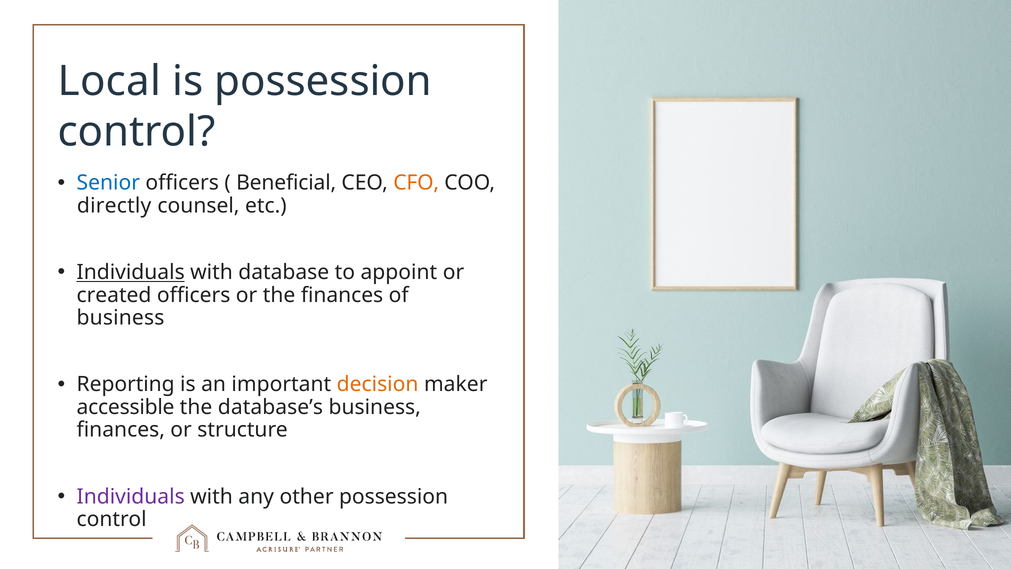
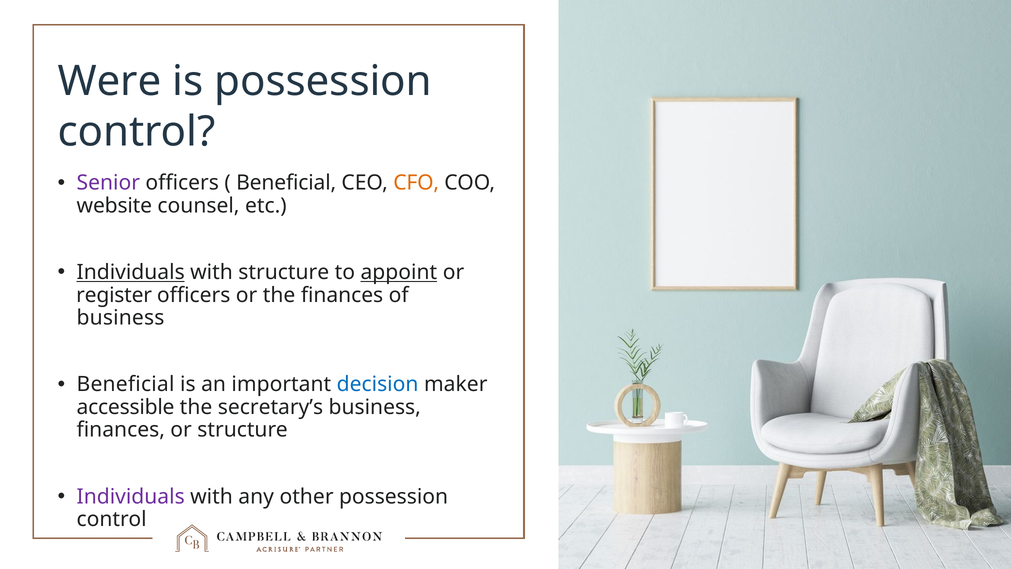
Local: Local -> Were
Senior colour: blue -> purple
directly: directly -> website
with database: database -> structure
appoint underline: none -> present
created: created -> register
Reporting at (126, 384): Reporting -> Beneficial
decision colour: orange -> blue
database’s: database’s -> secretary’s
